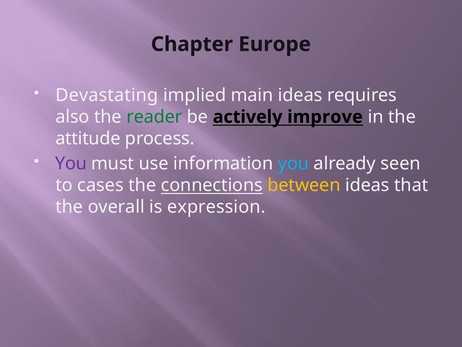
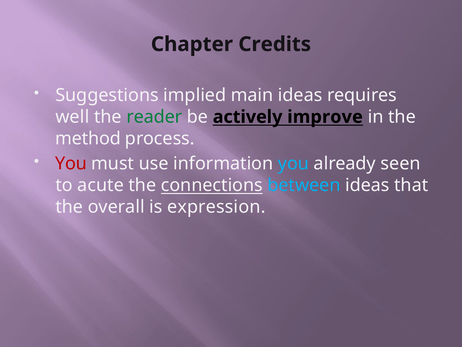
Europe: Europe -> Credits
Devastating: Devastating -> Suggestions
also: also -> well
attitude: attitude -> method
You at (71, 163) colour: purple -> red
cases: cases -> acute
between colour: yellow -> light blue
